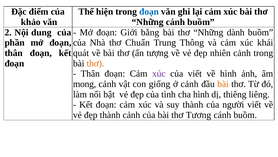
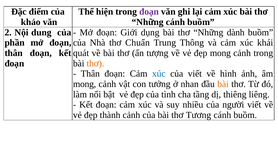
đoạn at (149, 12) colour: blue -> purple
bằng: bằng -> dụng
đẹp nhiên: nhiên -> mong
xúc at (159, 73) colour: purple -> blue
giống: giống -> tưởng
ở cảnh: cảnh -> nhan
cha hình: hình -> tầng
suy thành: thành -> nhiều
